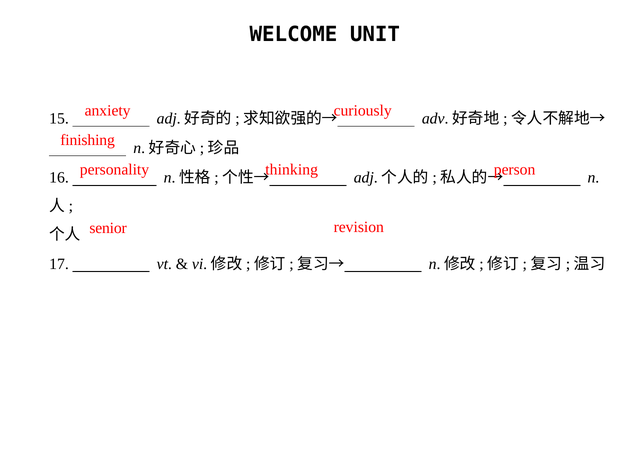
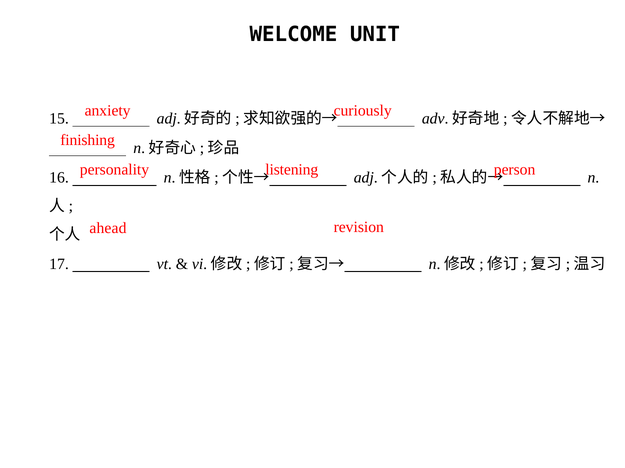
thinking: thinking -> listening
senior: senior -> ahead
